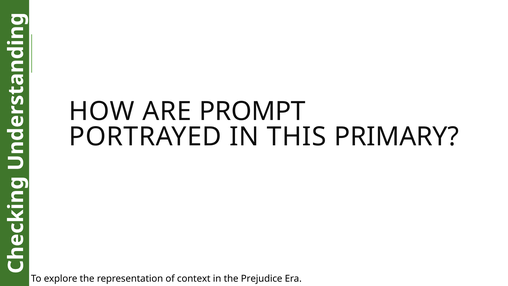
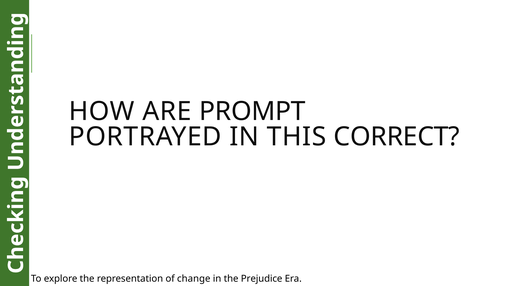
PRIMARY: PRIMARY -> CORRECT
context: context -> change
